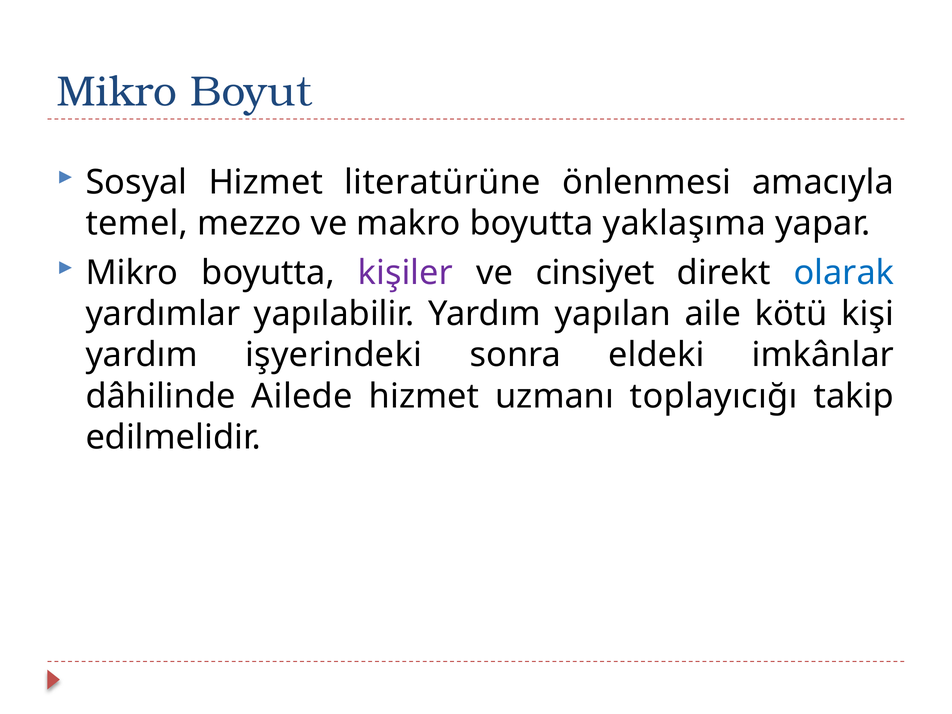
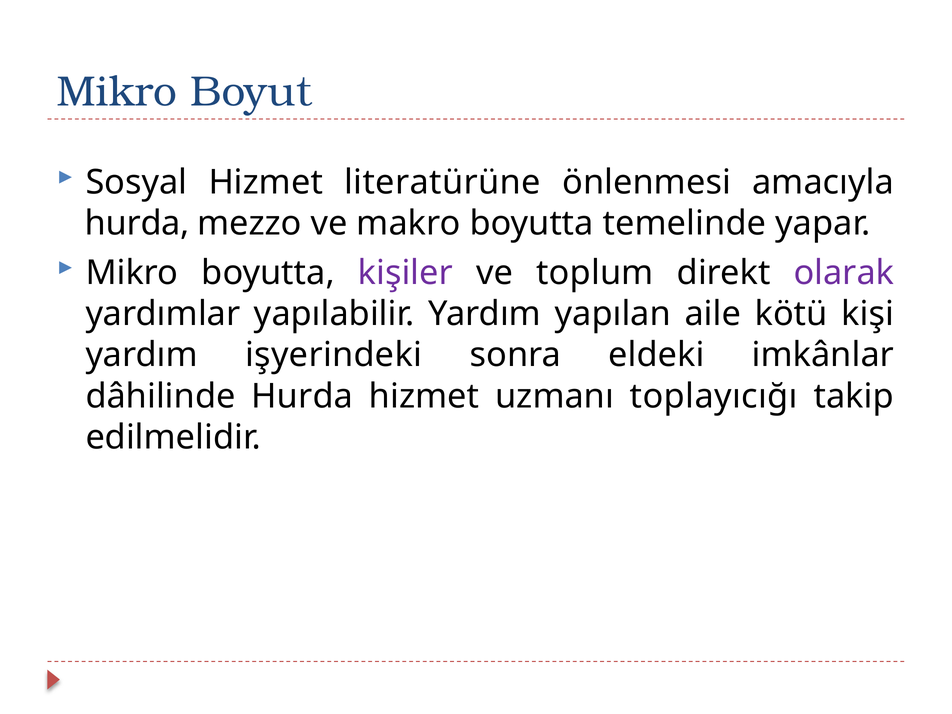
temel at (137, 224): temel -> hurda
yaklaşıma: yaklaşıma -> temelinde
cinsiyet: cinsiyet -> toplum
olarak colour: blue -> purple
dâhilinde Ailede: Ailede -> Hurda
